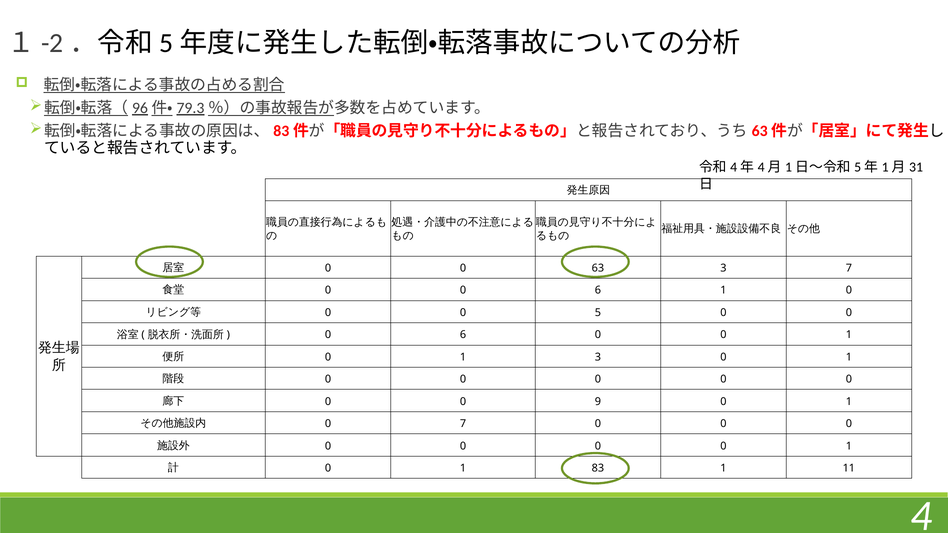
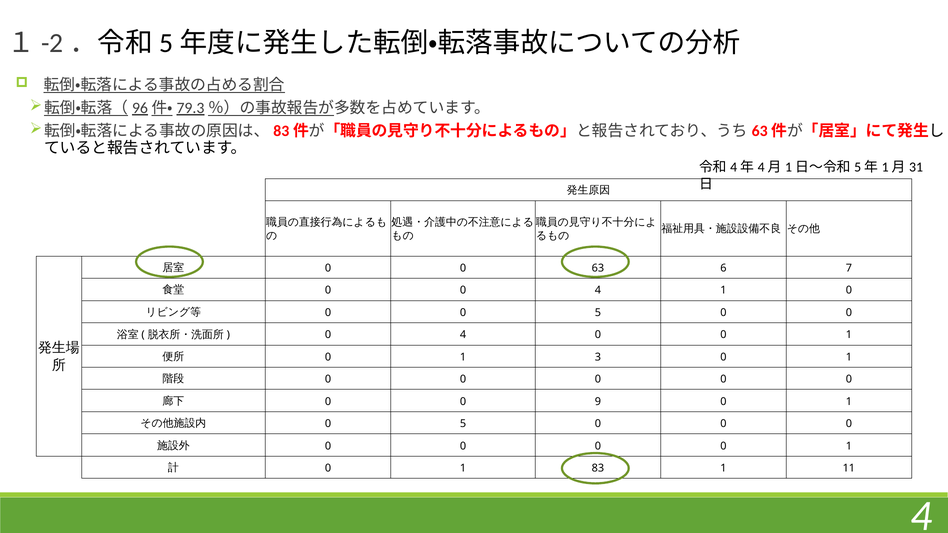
63 3: 3 -> 6
0 0 6: 6 -> 4
6 at (463, 335): 6 -> 4
7 at (463, 424): 7 -> 5
